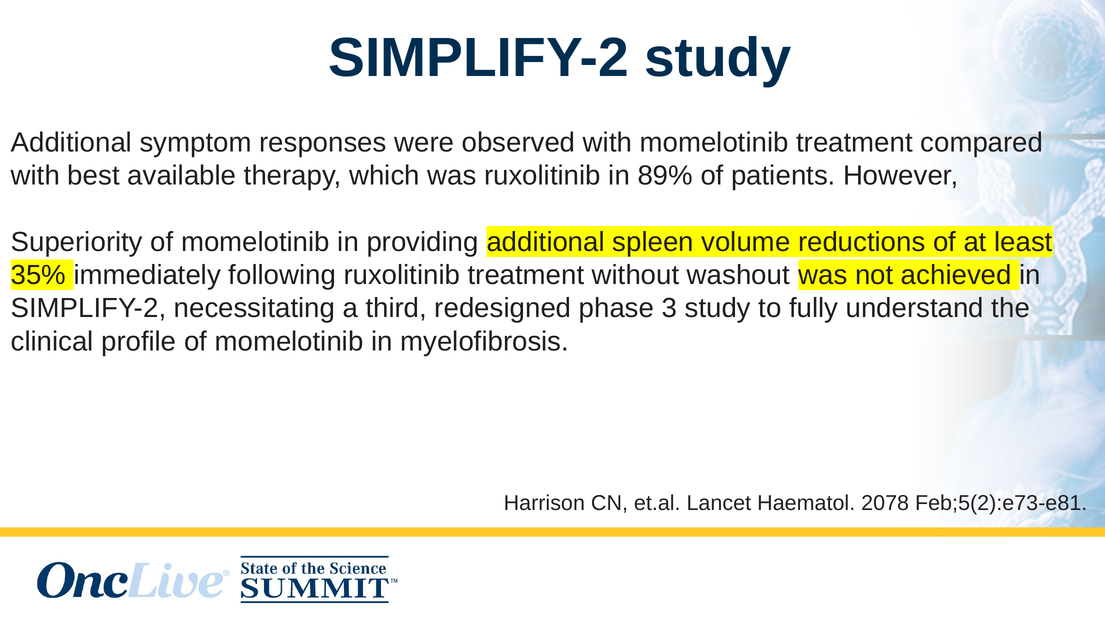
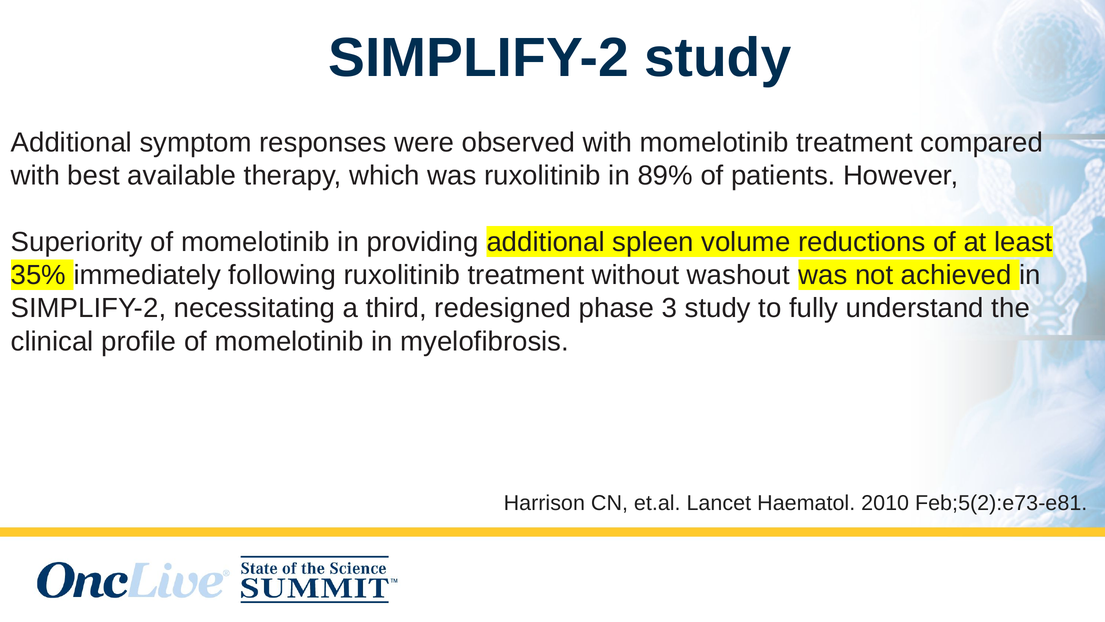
2078: 2078 -> 2010
